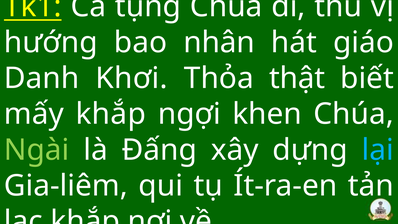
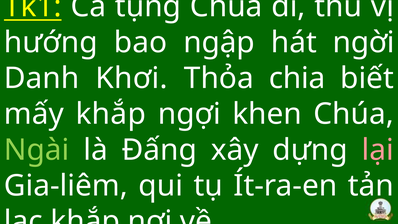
nhân: nhân -> ngập
giáo: giáo -> ngời
thật: thật -> chia
lại colour: light blue -> pink
